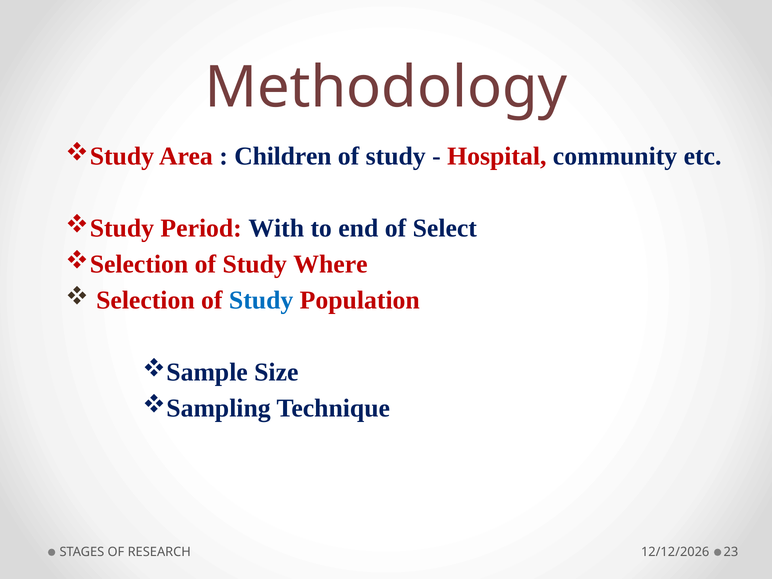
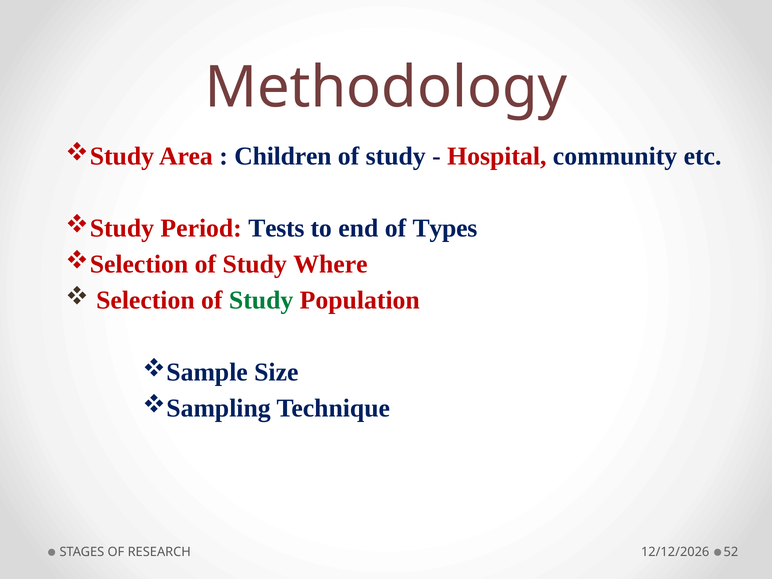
With: With -> Tests
Select: Select -> Types
Study at (261, 300) colour: blue -> green
23: 23 -> 52
